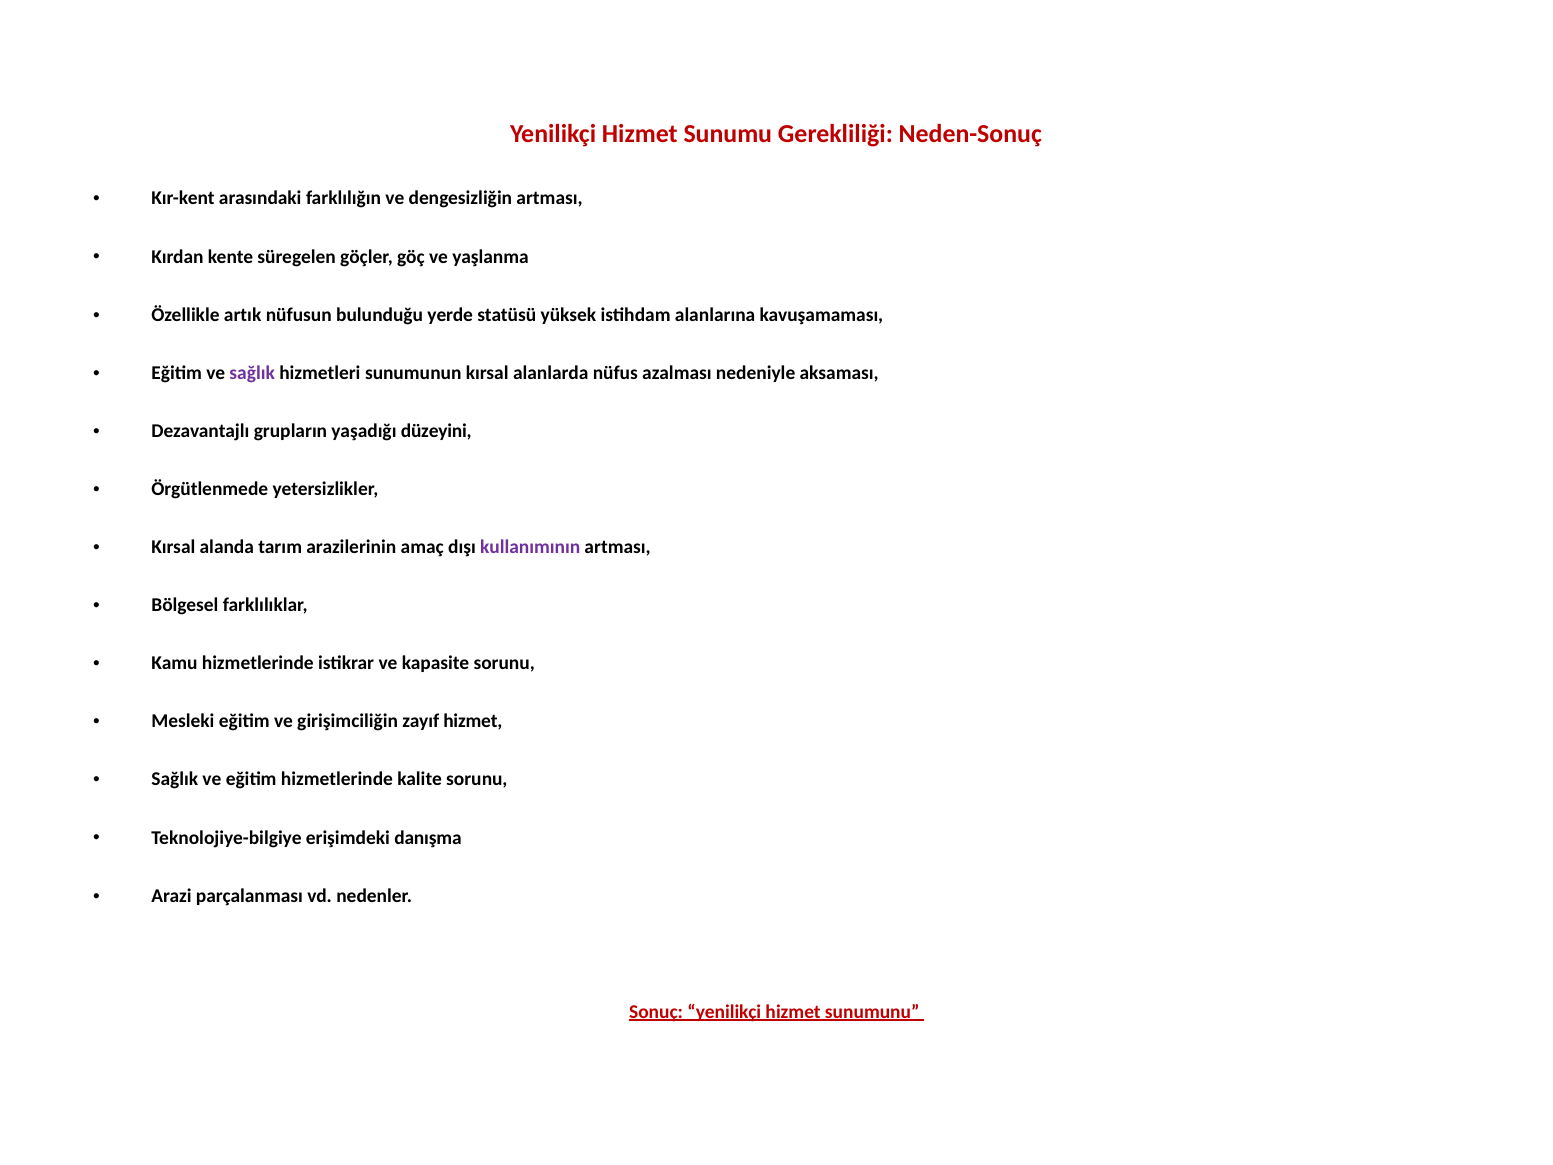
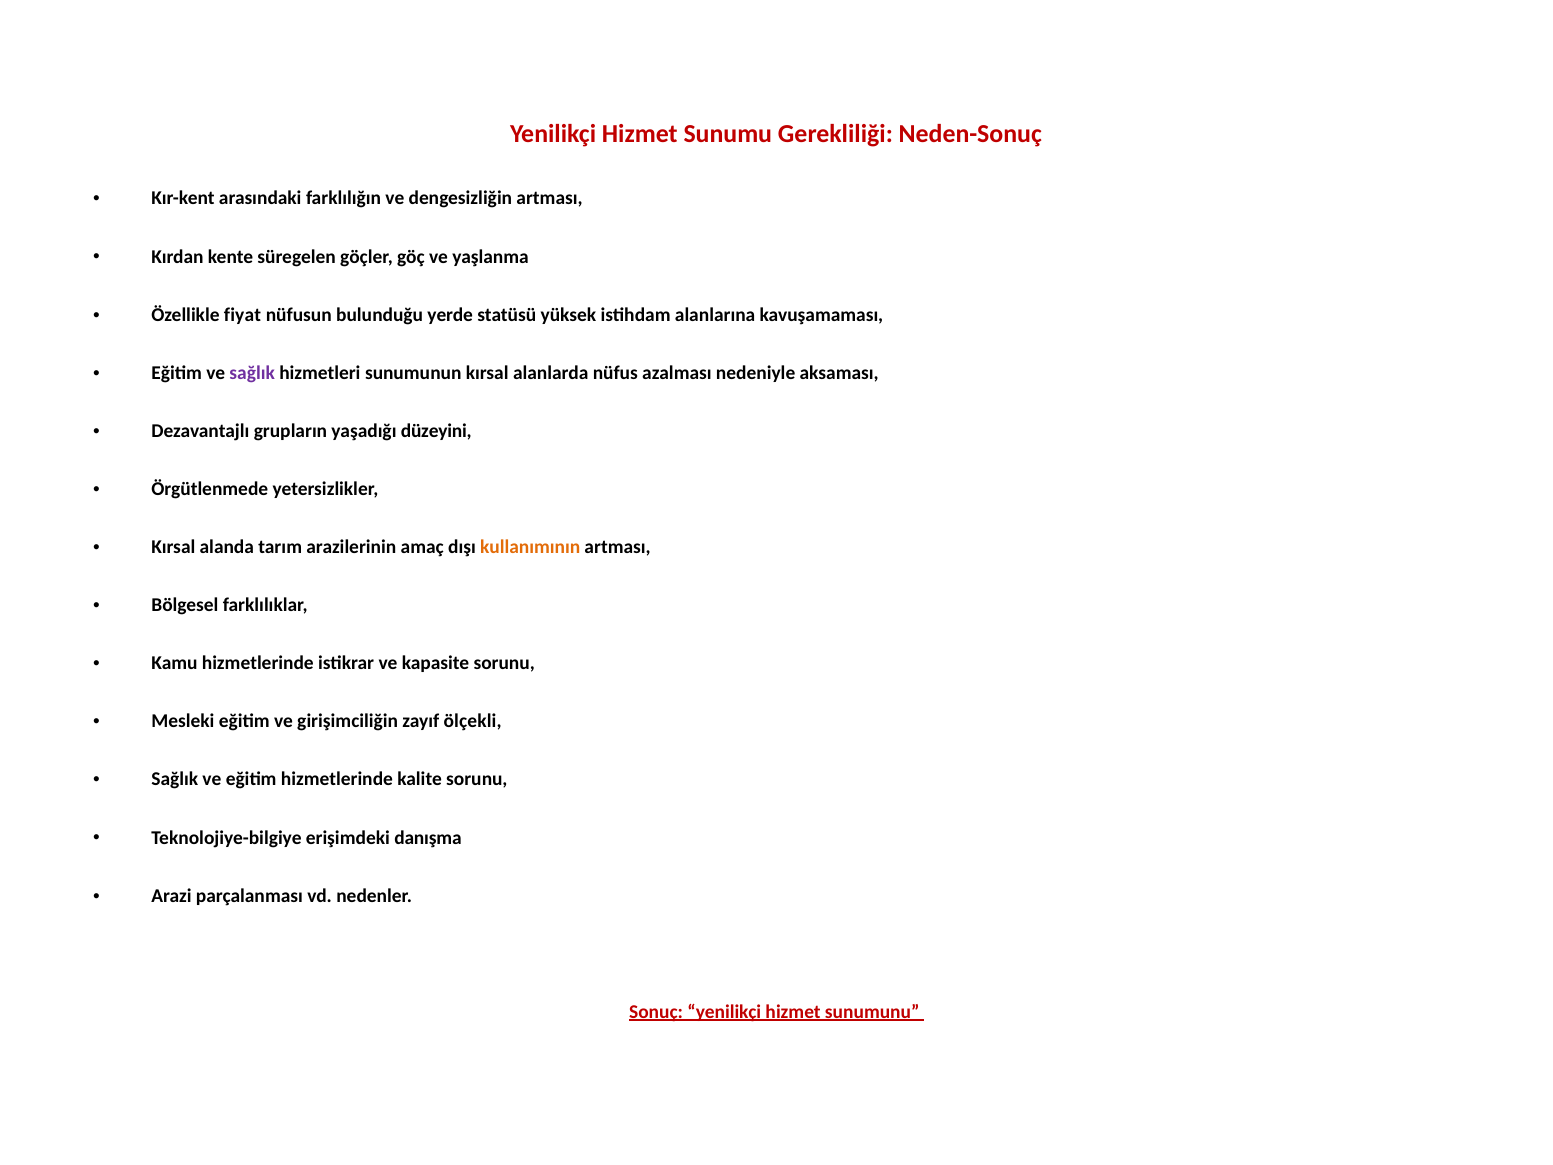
artık: artık -> fiyat
kullanımının colour: purple -> orange
zayıf hizmet: hizmet -> ölçekli
